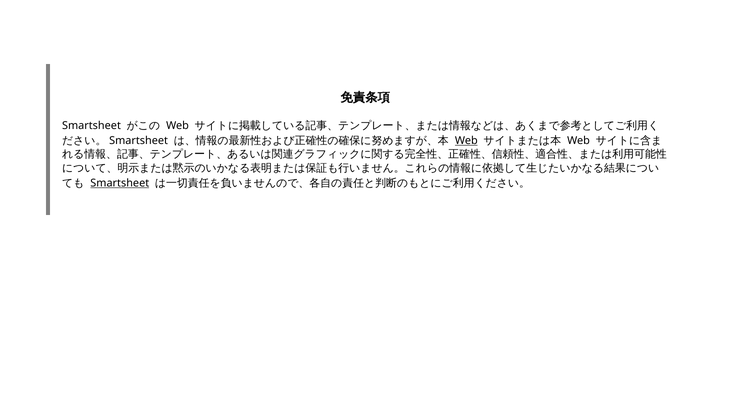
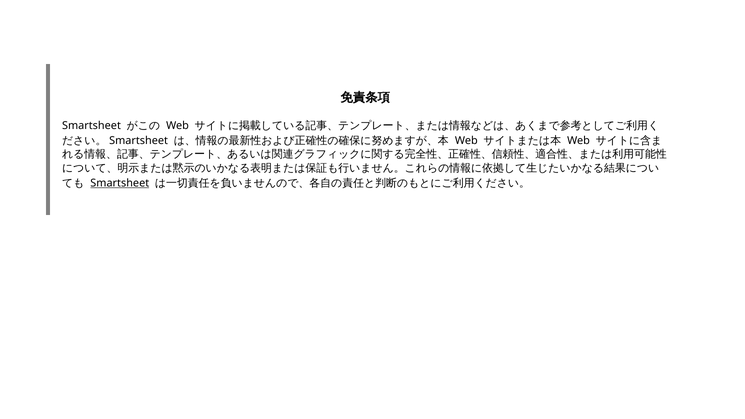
Web at (466, 141) underline: present -> none
